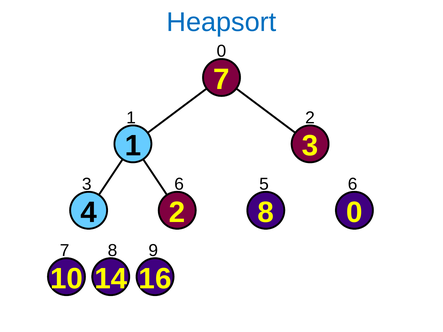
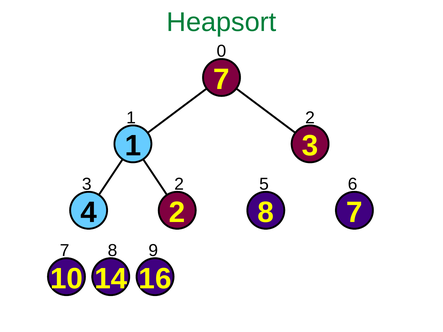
Heapsort colour: blue -> green
6 at (179, 184): 6 -> 2
8 0: 0 -> 7
